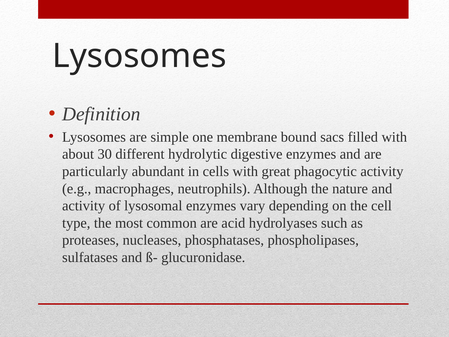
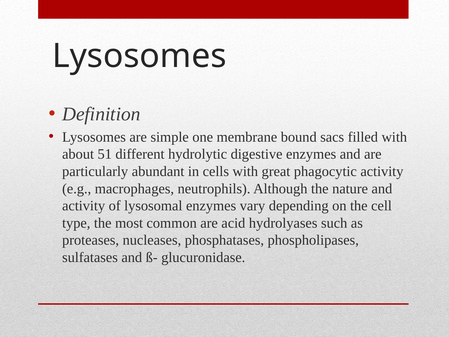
30: 30 -> 51
